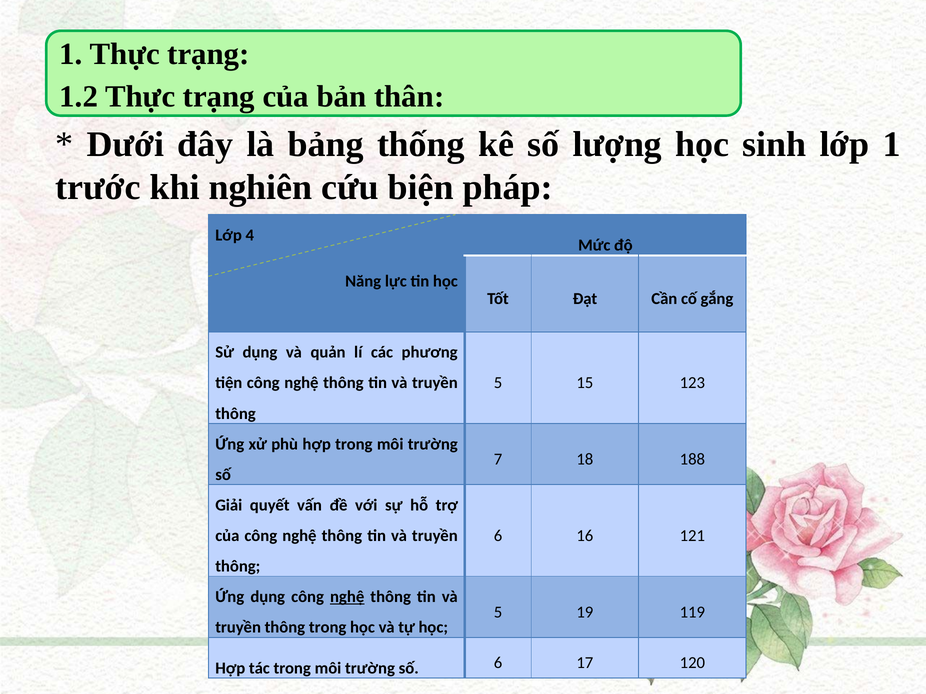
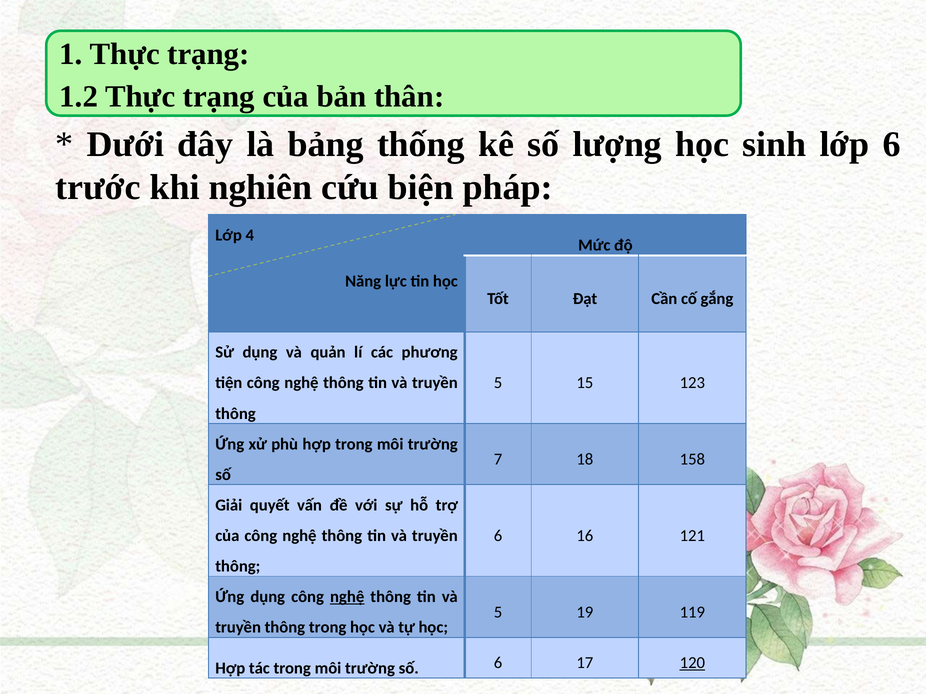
lớp 1: 1 -> 6
188: 188 -> 158
120 underline: none -> present
